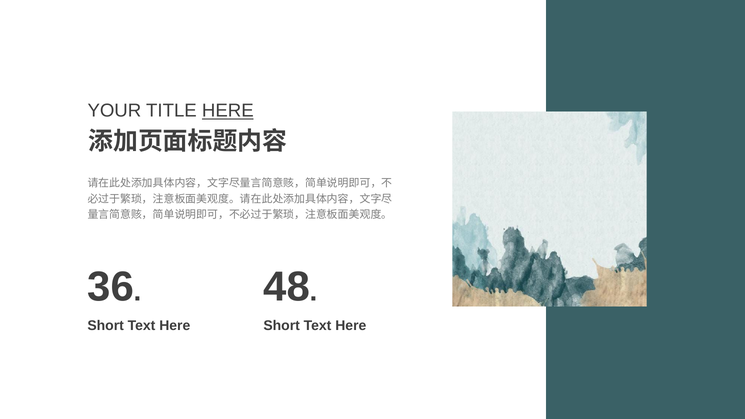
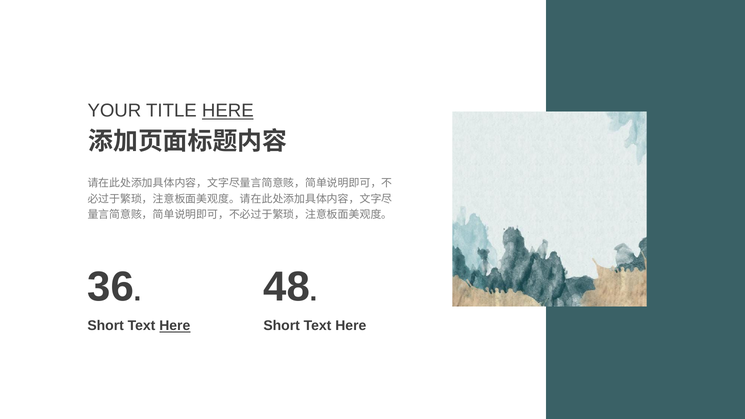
Here at (175, 326) underline: none -> present
